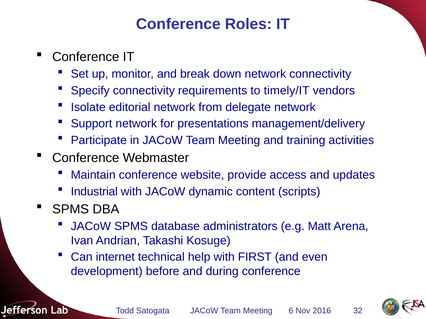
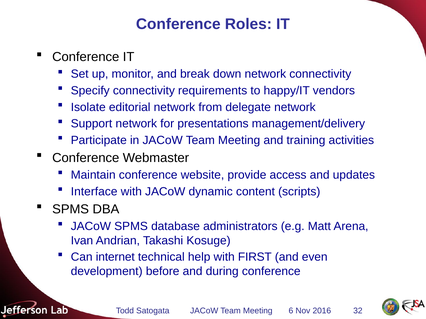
timely/IT: timely/IT -> happy/IT
Industrial: Industrial -> Interface
